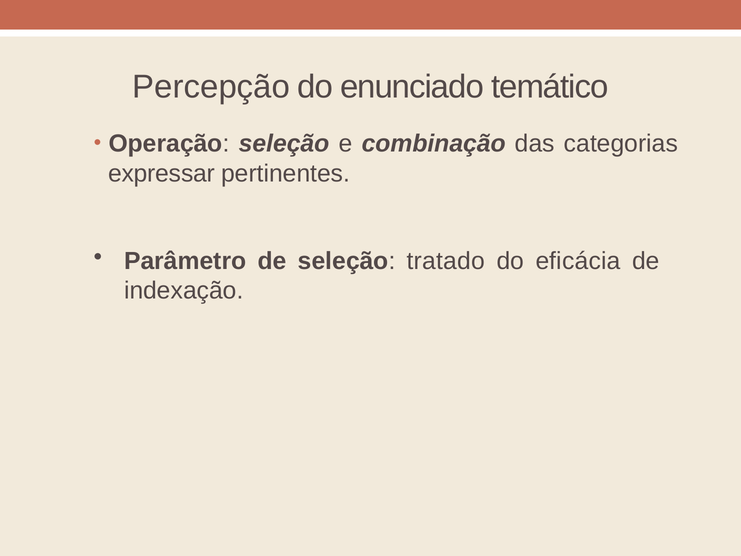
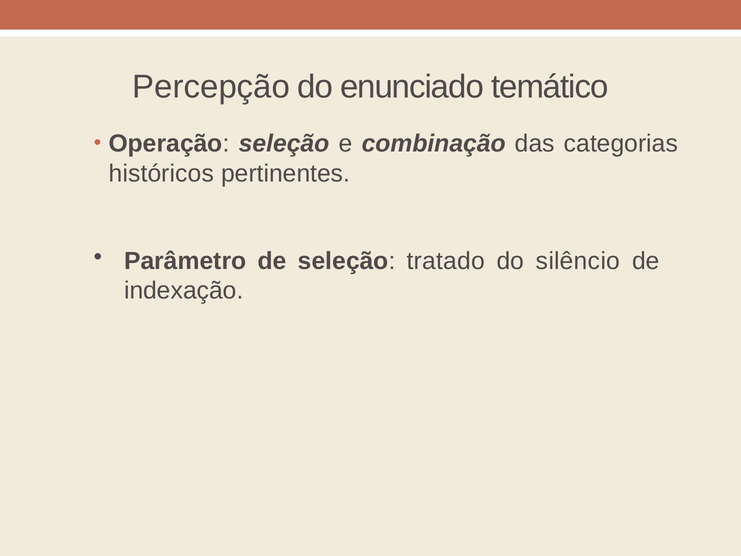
expressar: expressar -> históricos
eficácia: eficácia -> silêncio
